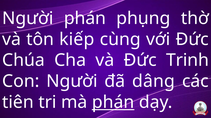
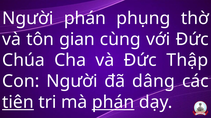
kiếp: kiếp -> gian
Trinh: Trinh -> Thập
tiên underline: none -> present
